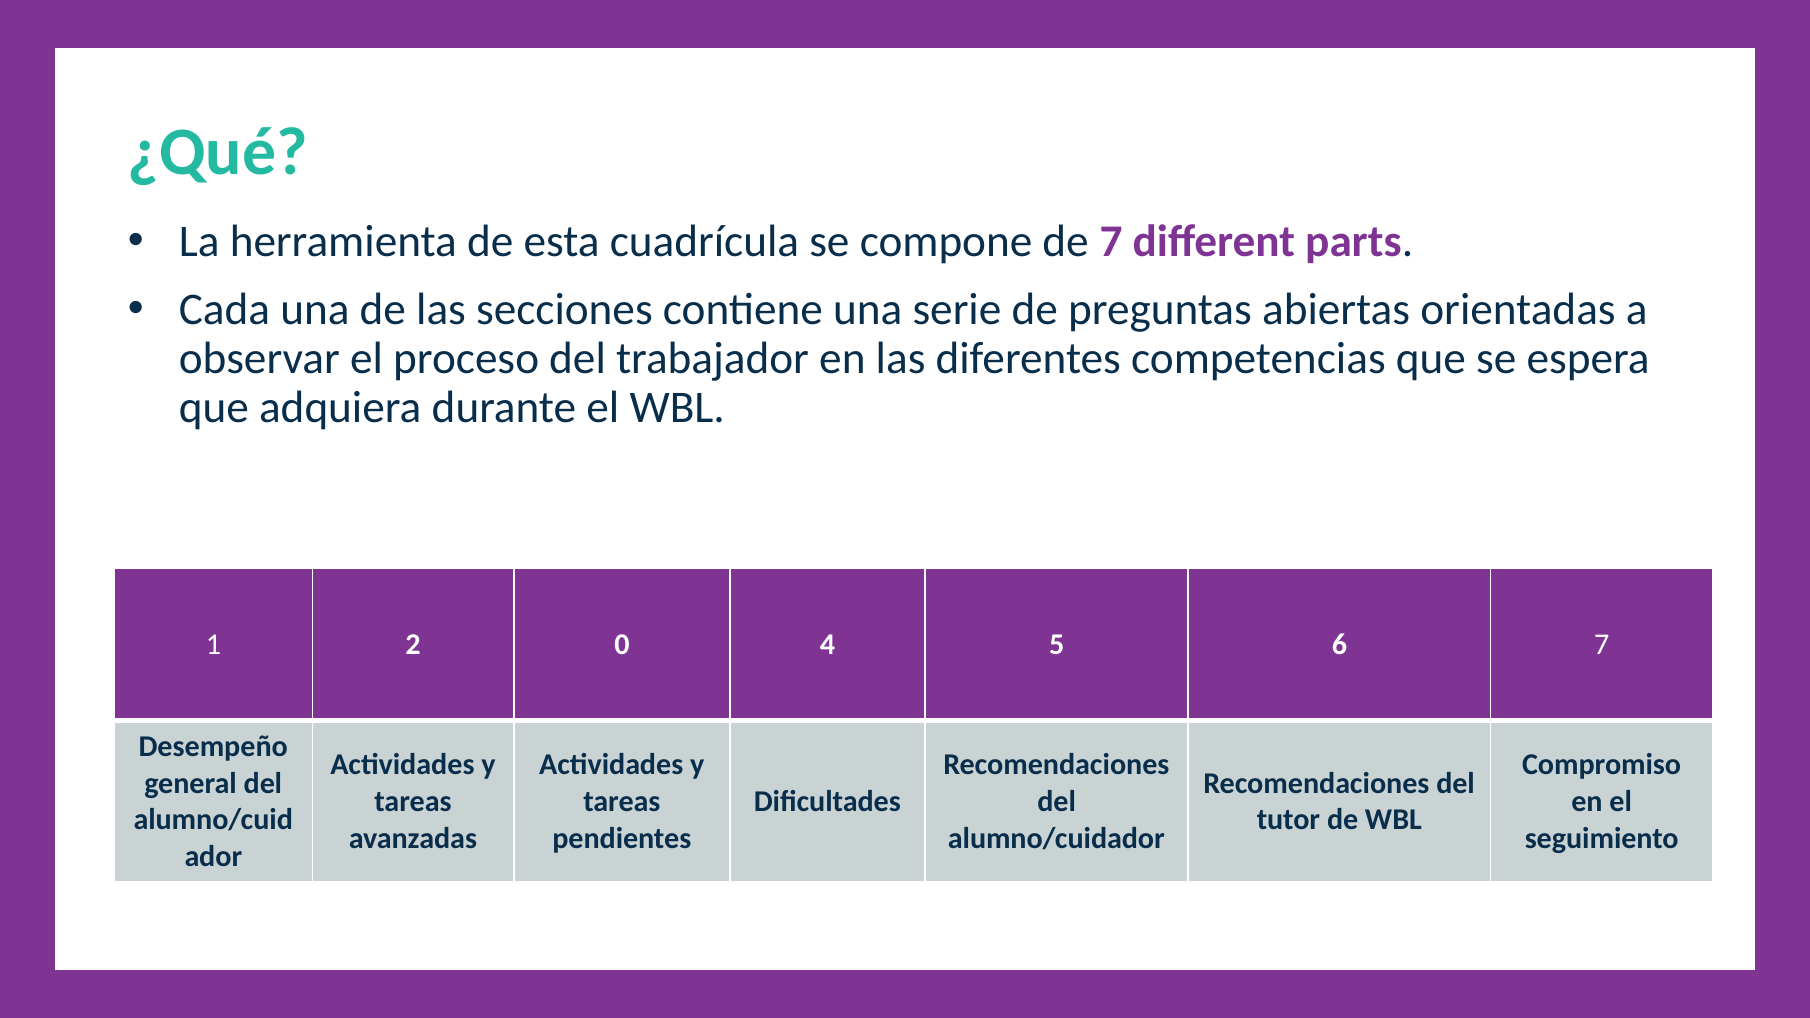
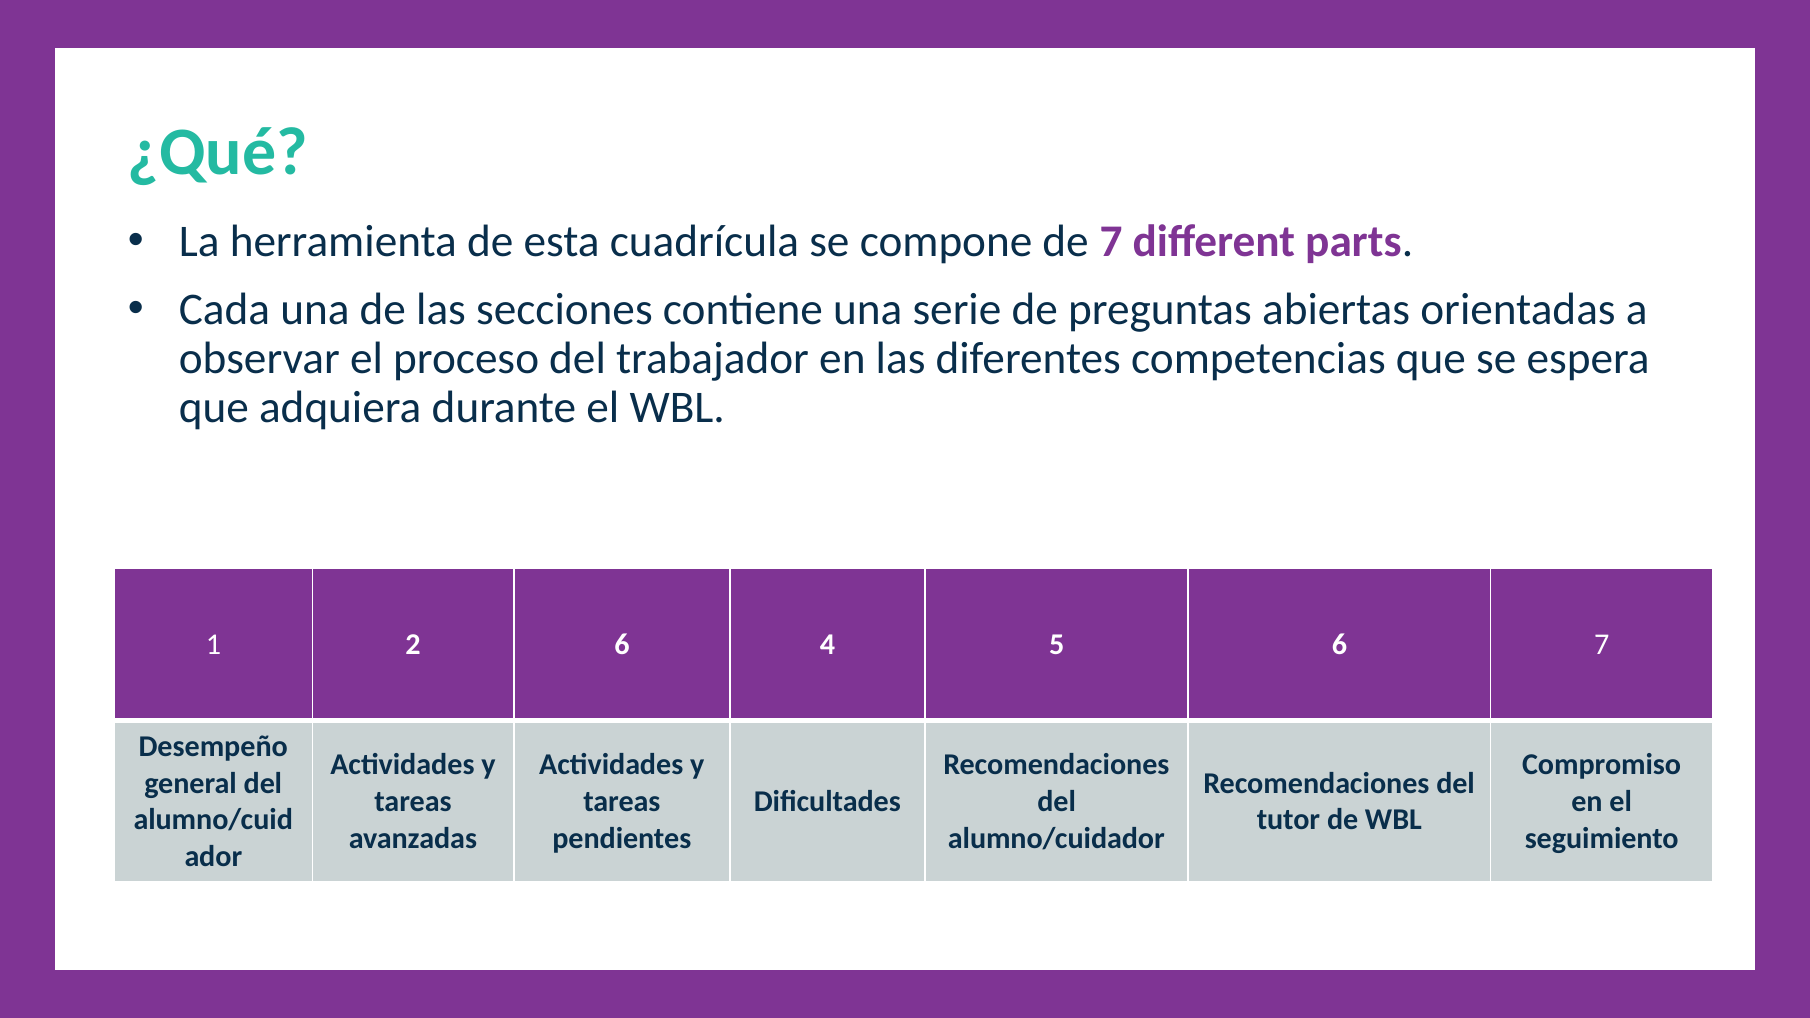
2 0: 0 -> 6
